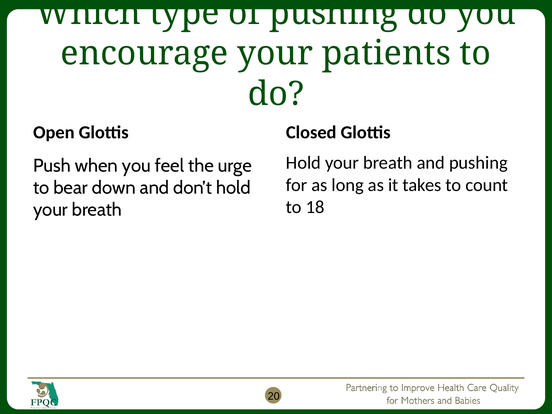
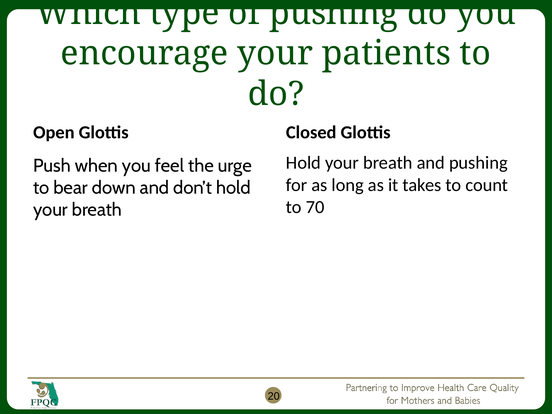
18: 18 -> 70
